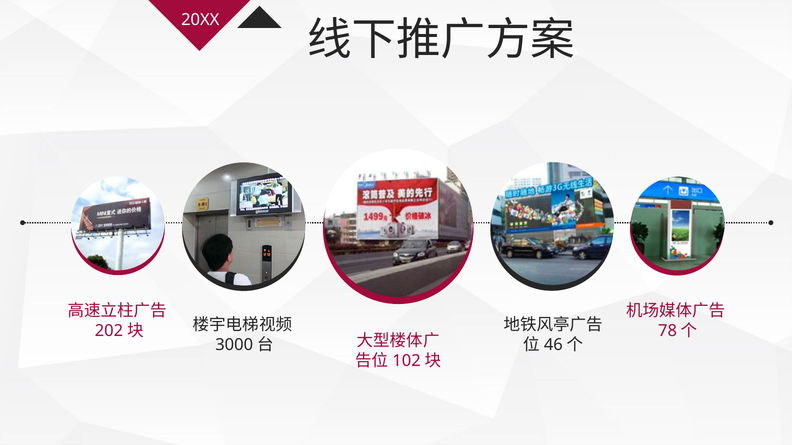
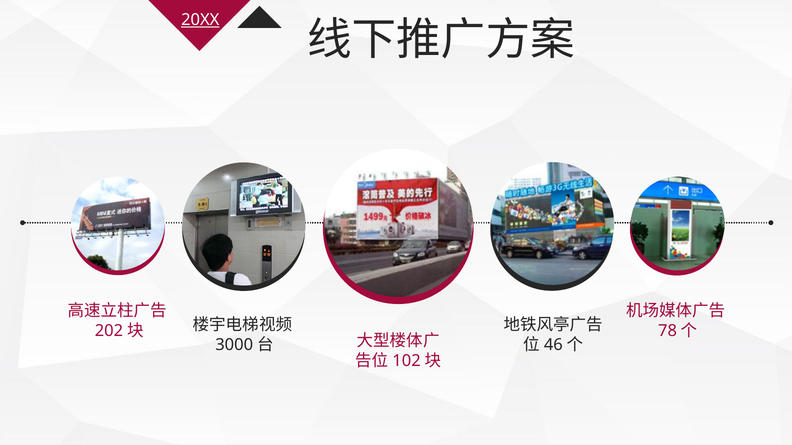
20XX underline: none -> present
